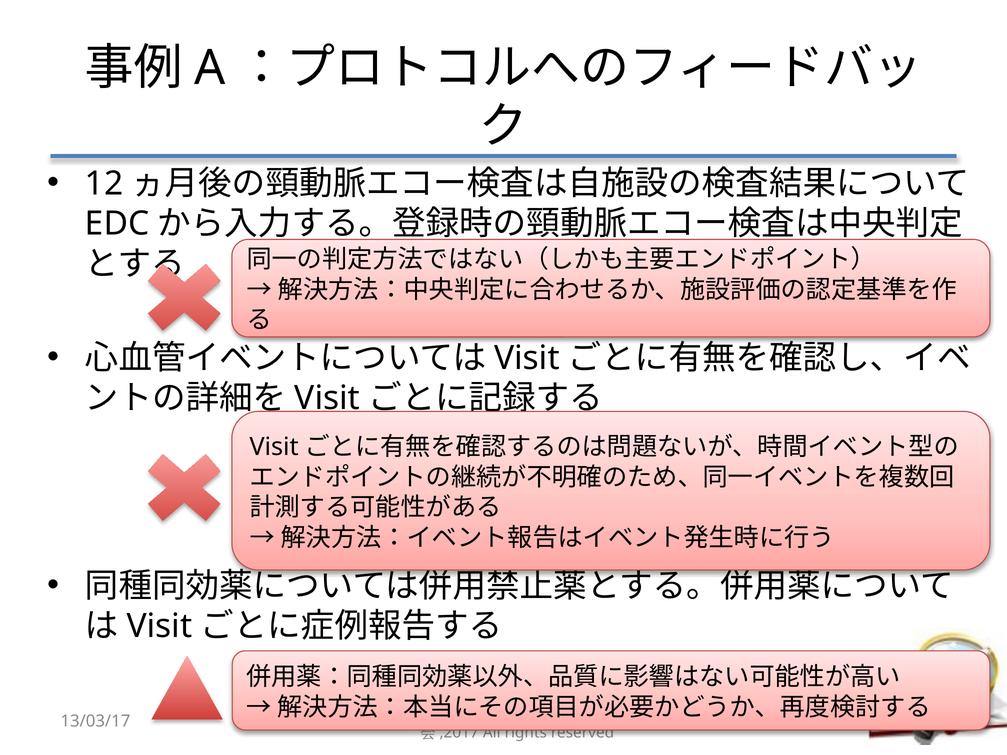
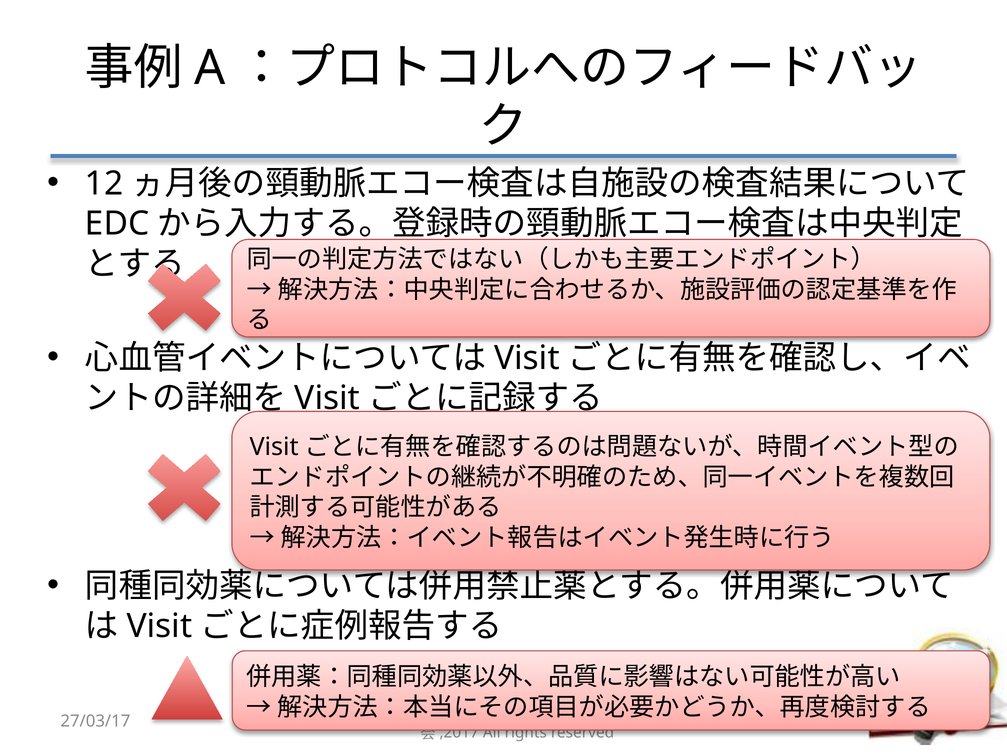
13/03/17: 13/03/17 -> 27/03/17
